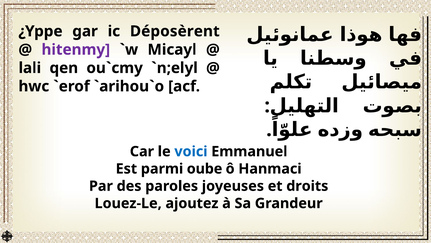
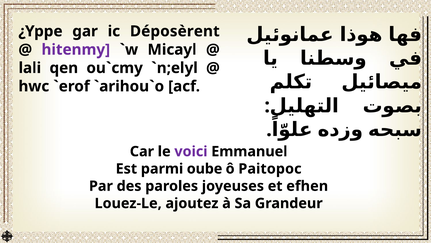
voici colour: blue -> purple
Hanmaci: Hanmaci -> Paitopoc
droits: droits -> efhen
